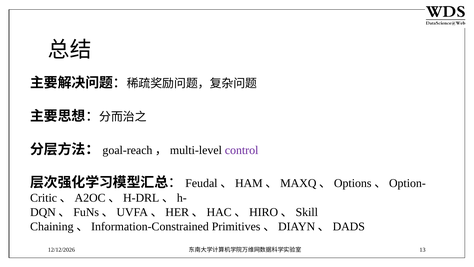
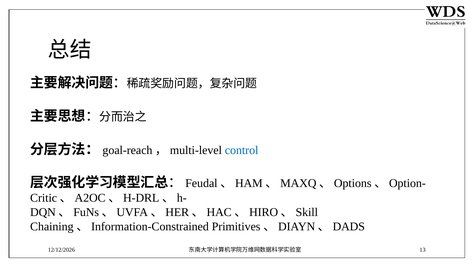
control colour: purple -> blue
